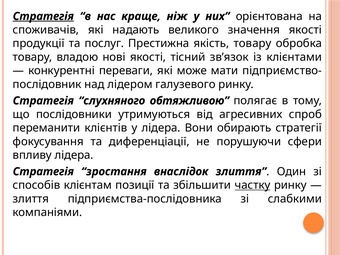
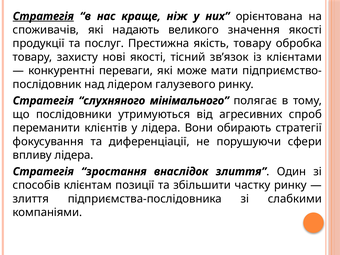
владою: владою -> захисту
обтяжливою: обтяжливою -> мінімального
частку underline: present -> none
